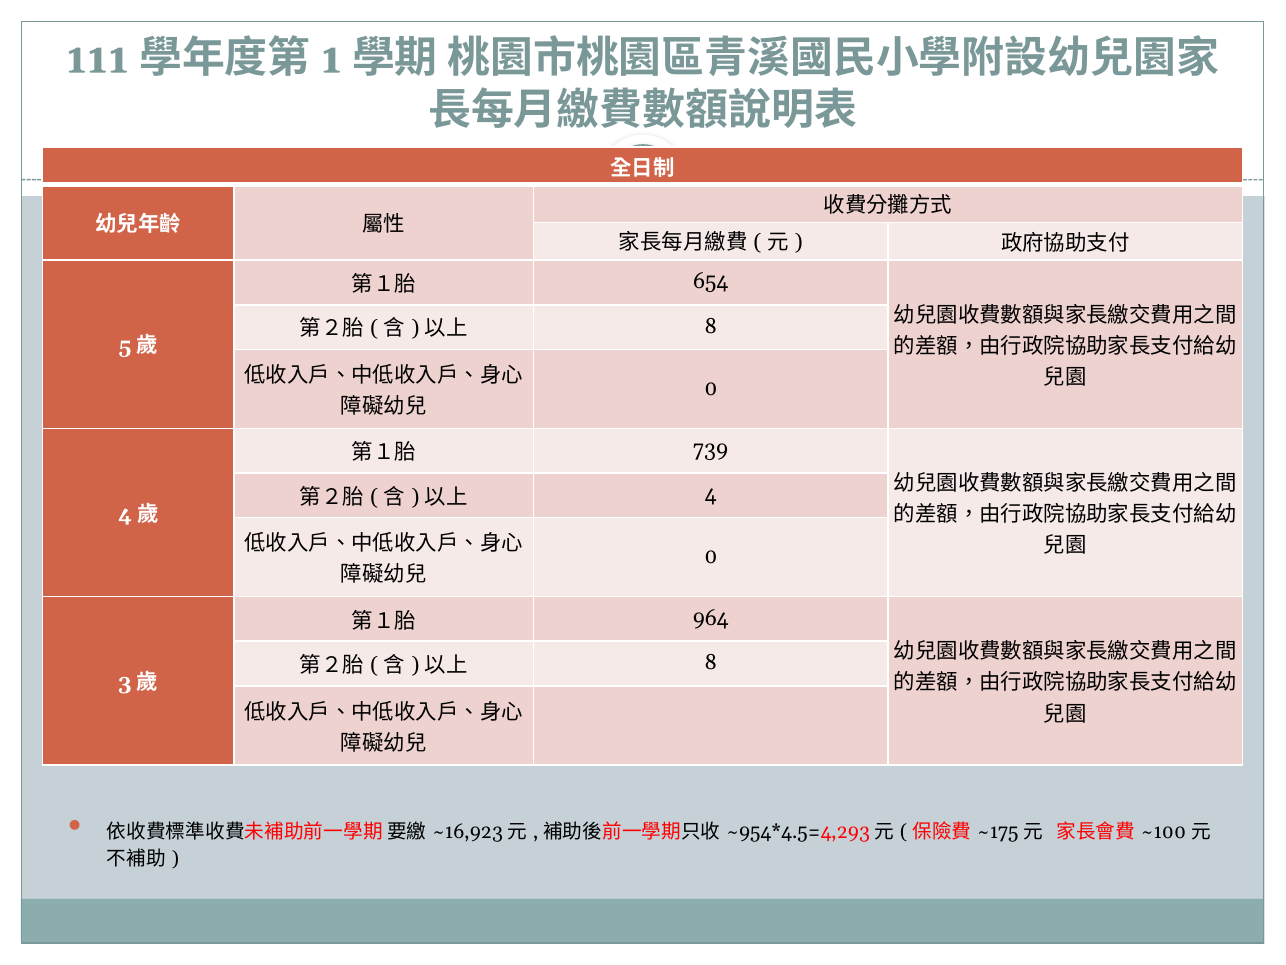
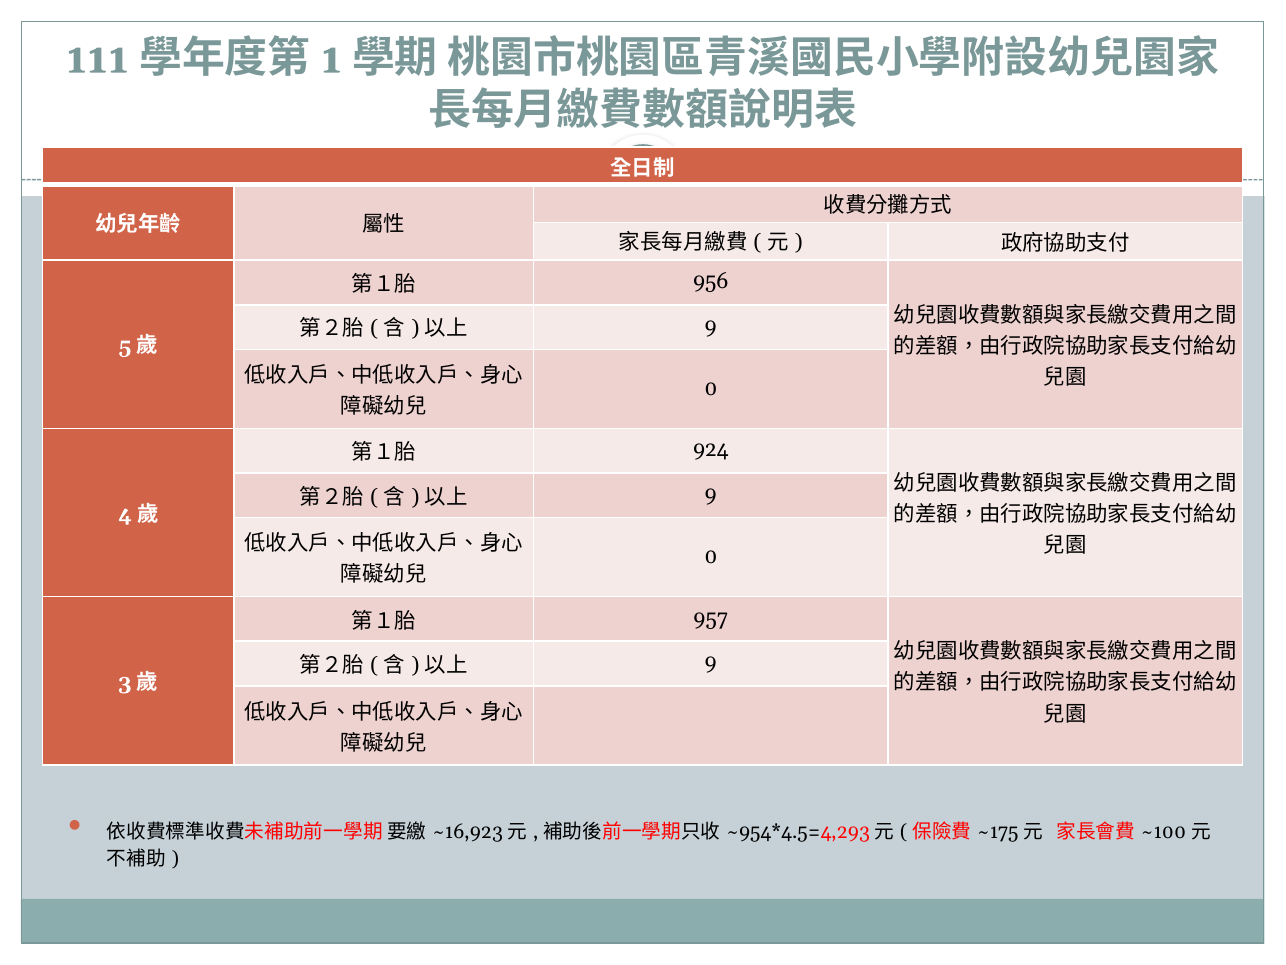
654: 654 -> 956
8 at (711, 326): 8 -> 9
739: 739 -> 924
4 at (711, 494): 4 -> 9
964: 964 -> 957
8 at (711, 662): 8 -> 9
